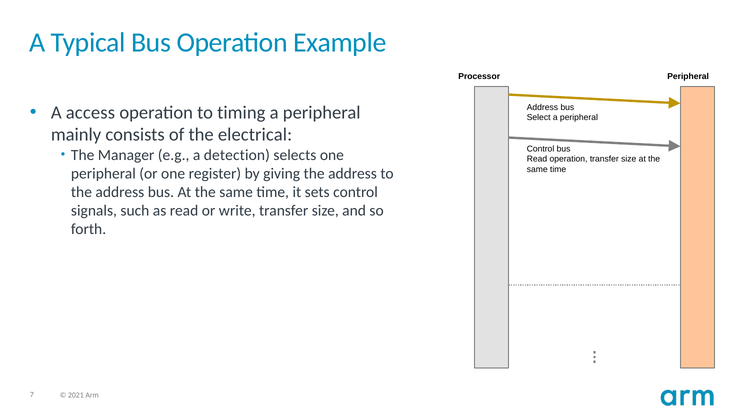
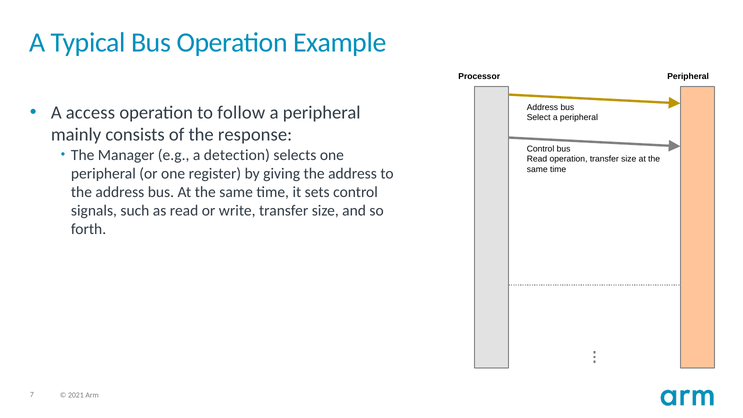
timing: timing -> follow
electrical: electrical -> response
